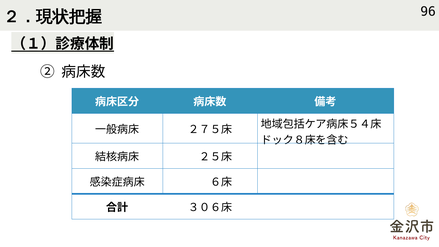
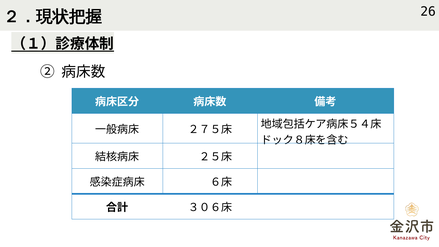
96: 96 -> 26
